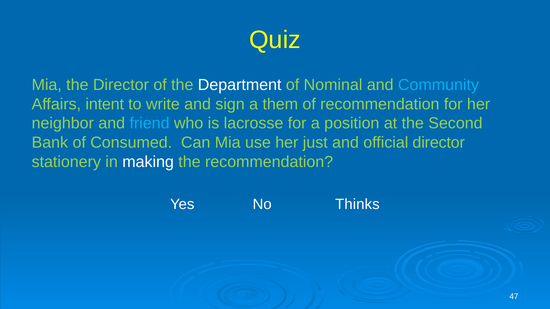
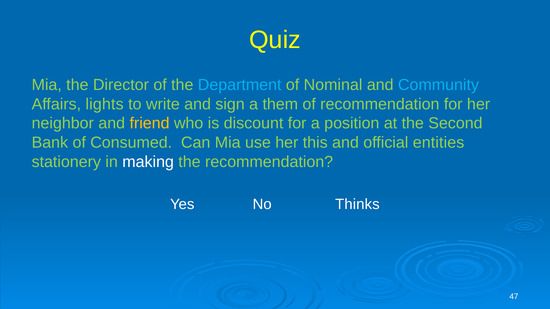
Department colour: white -> light blue
intent: intent -> lights
friend colour: light blue -> yellow
lacrosse: lacrosse -> discount
just: just -> this
official director: director -> entities
